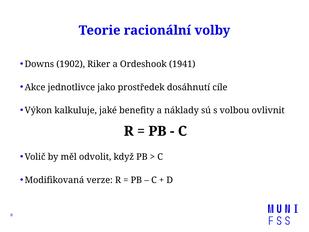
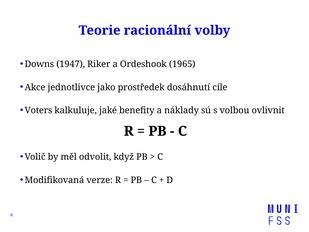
1902: 1902 -> 1947
1941: 1941 -> 1965
Výkon: Výkon -> Voters
